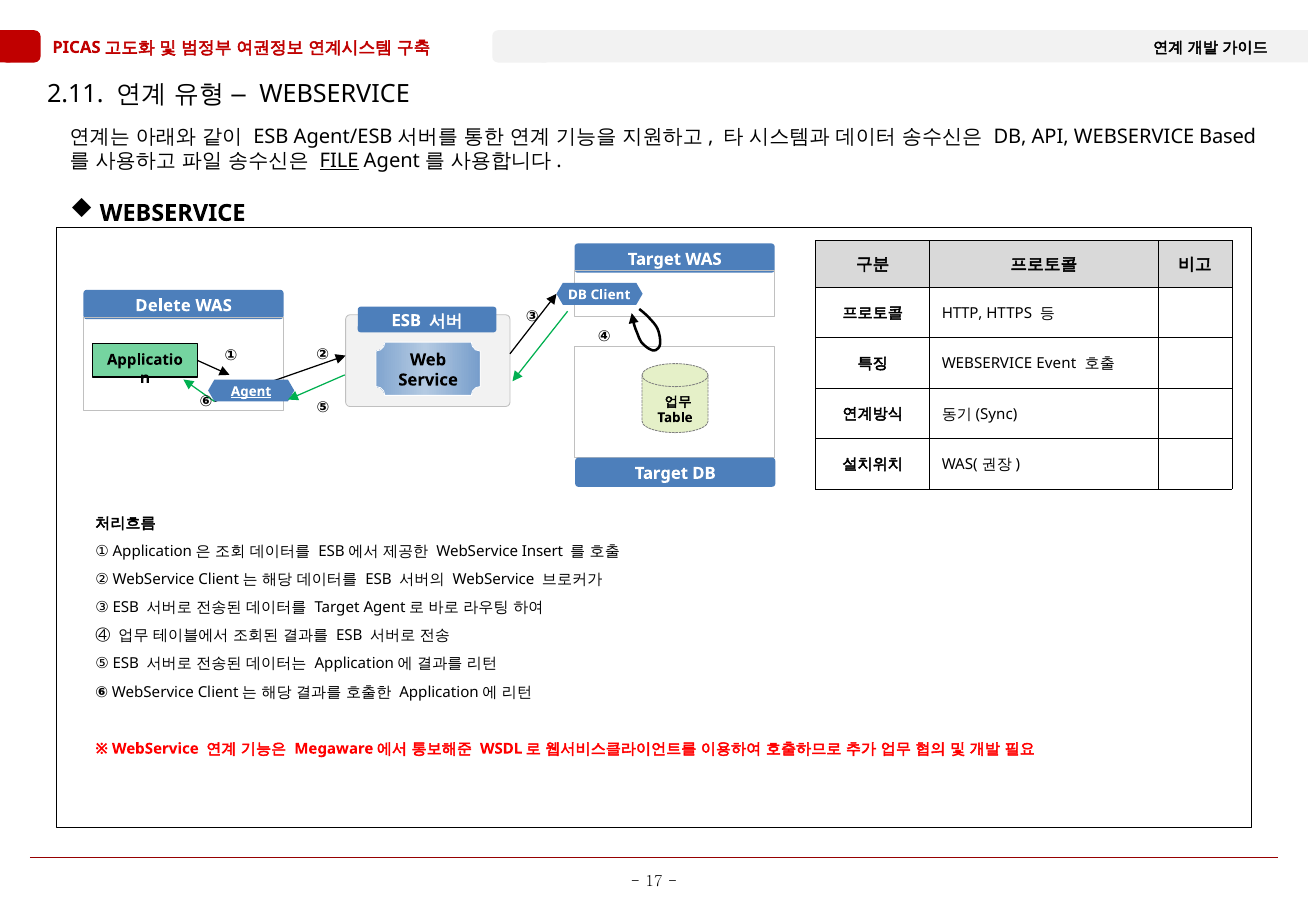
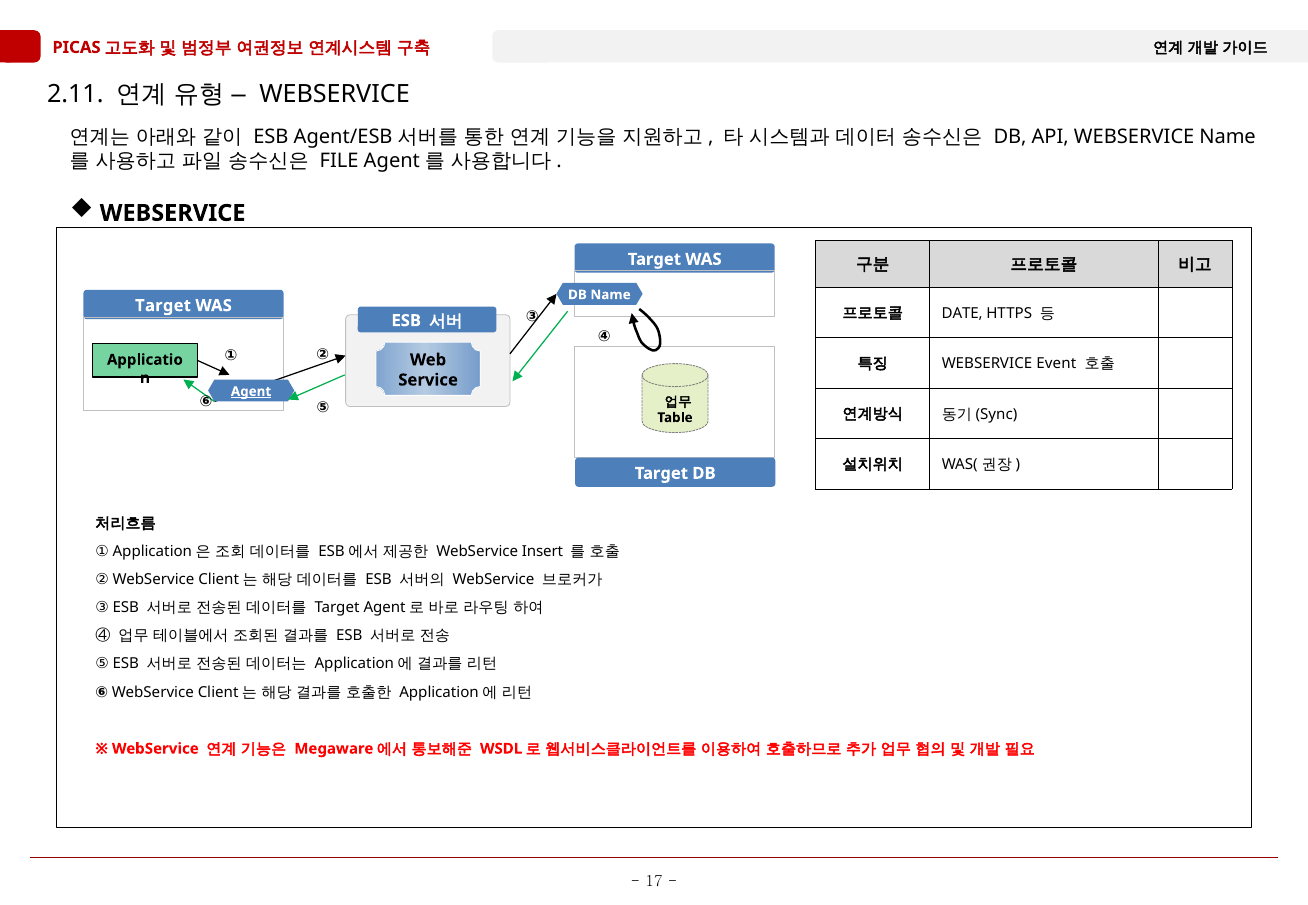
WEBSERVICE Based: Based -> Name
FILE underline: present -> none
DB Client: Client -> Name
Delete at (163, 306): Delete -> Target
HTTP: HTTP -> DATE
